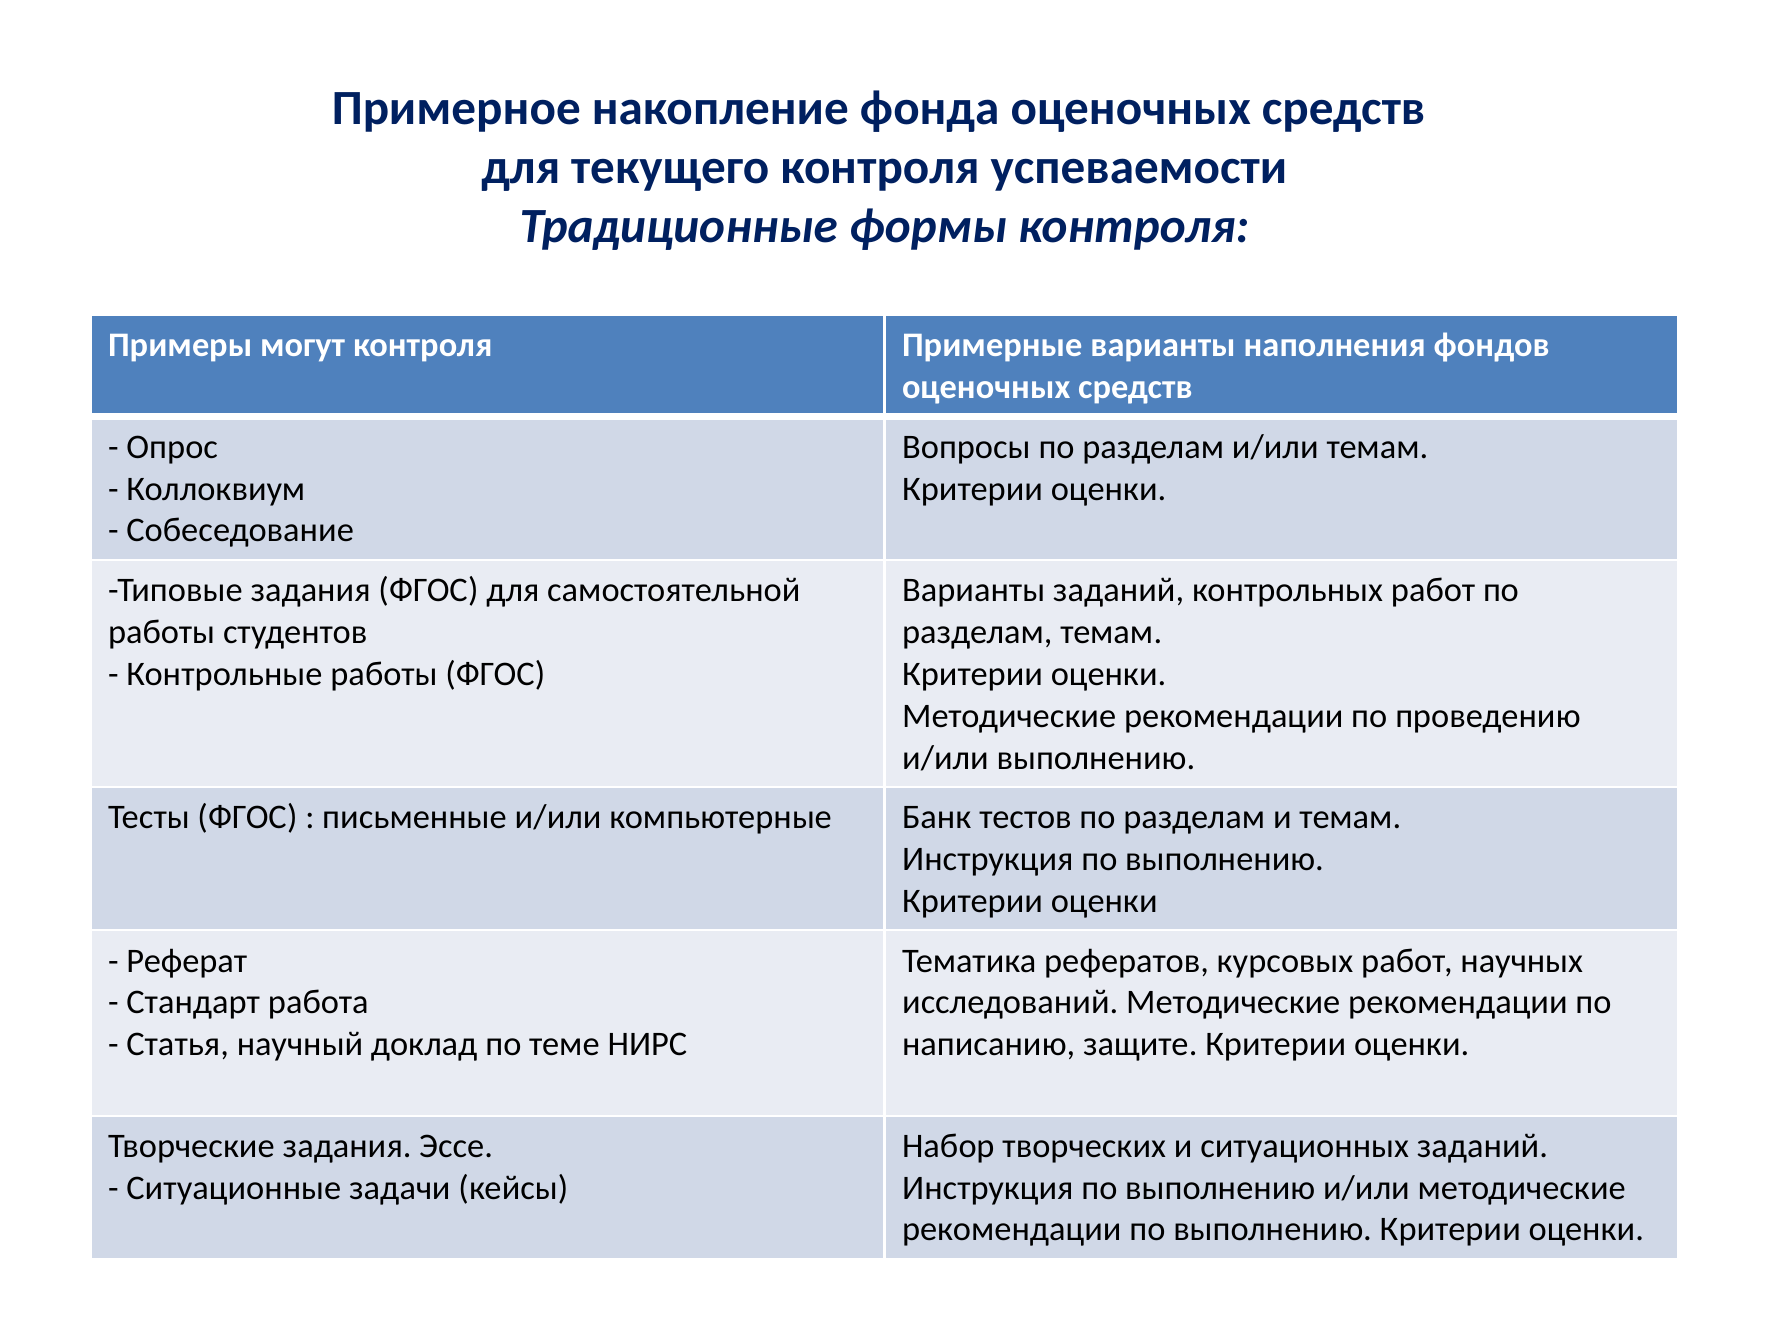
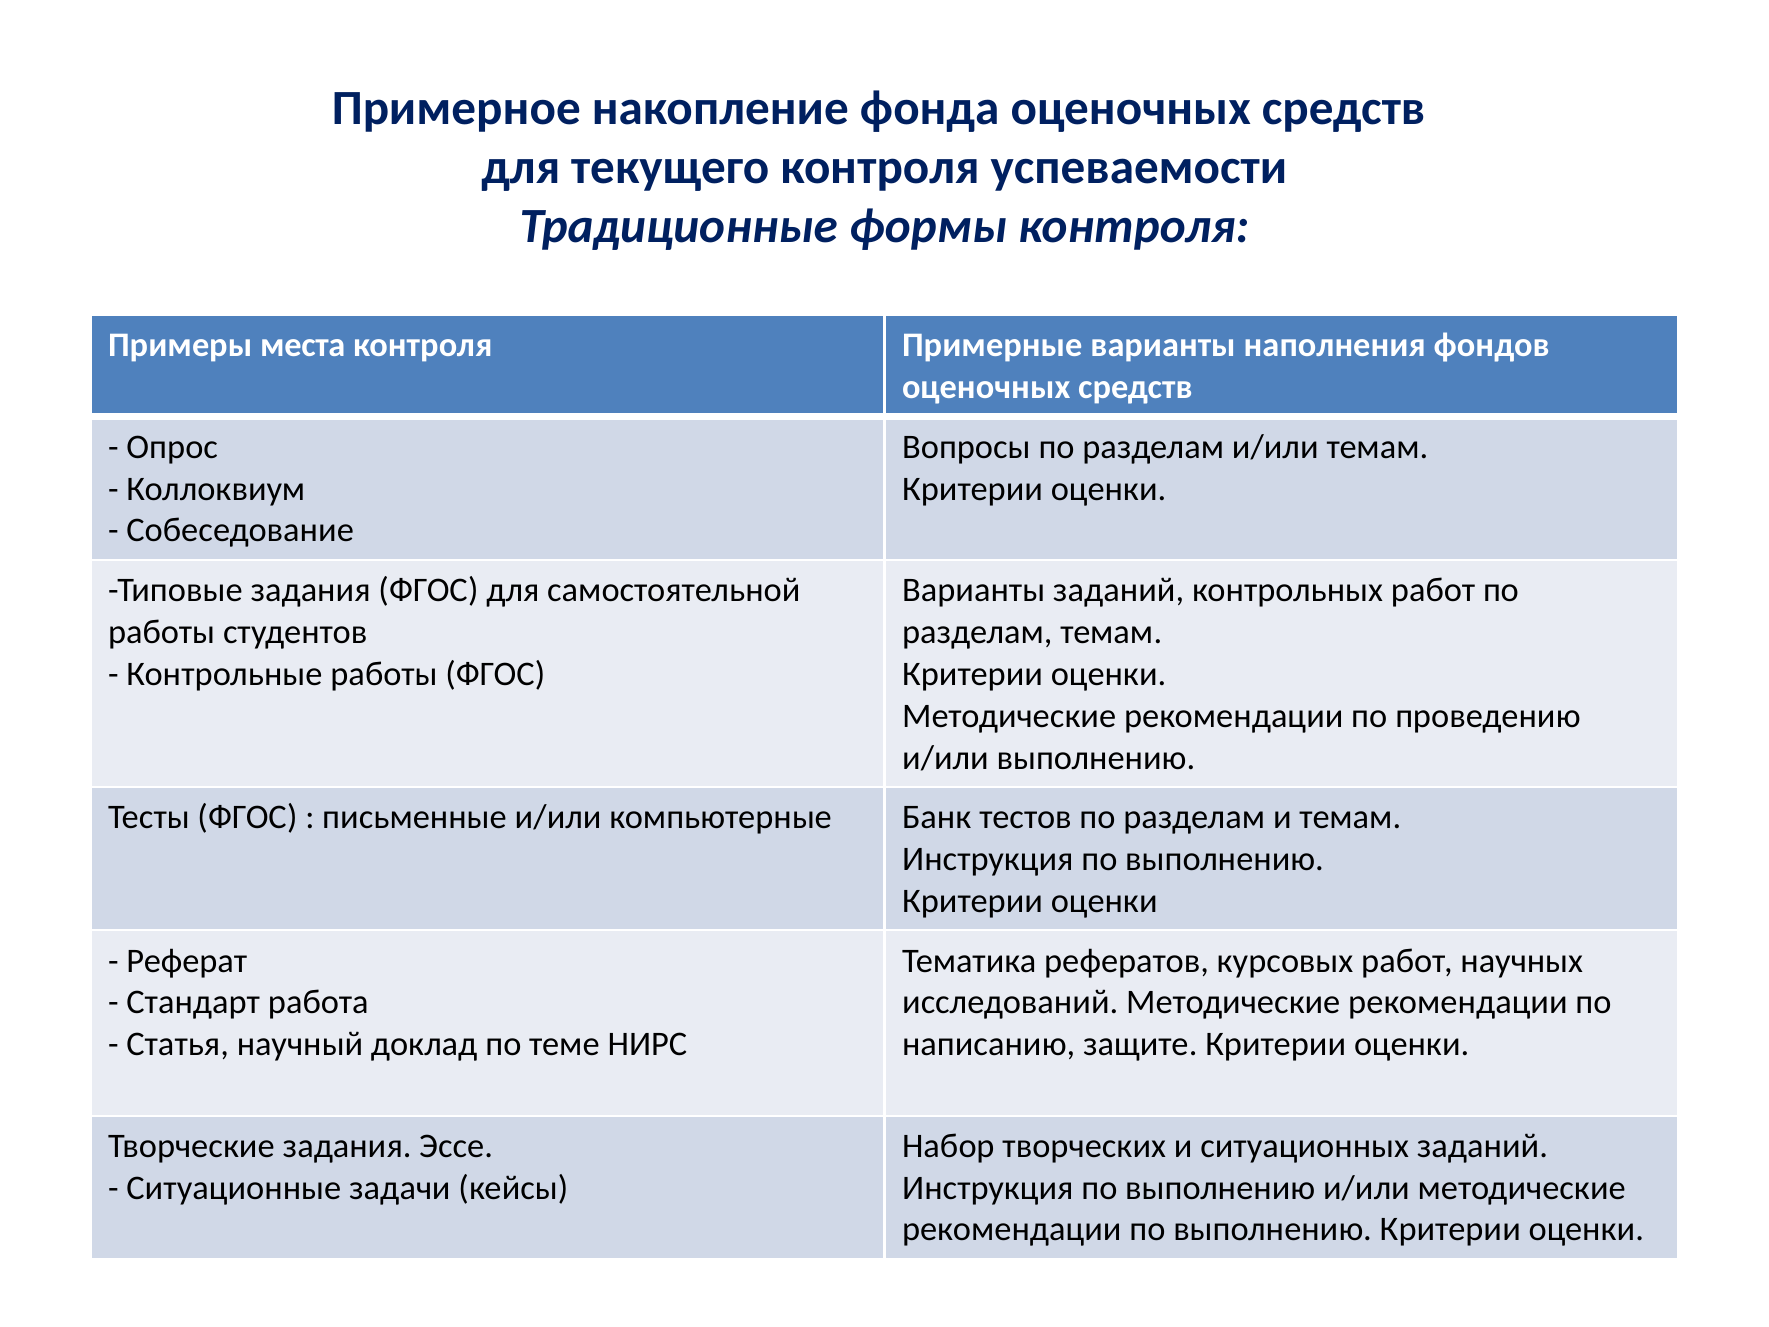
могут: могут -> места
